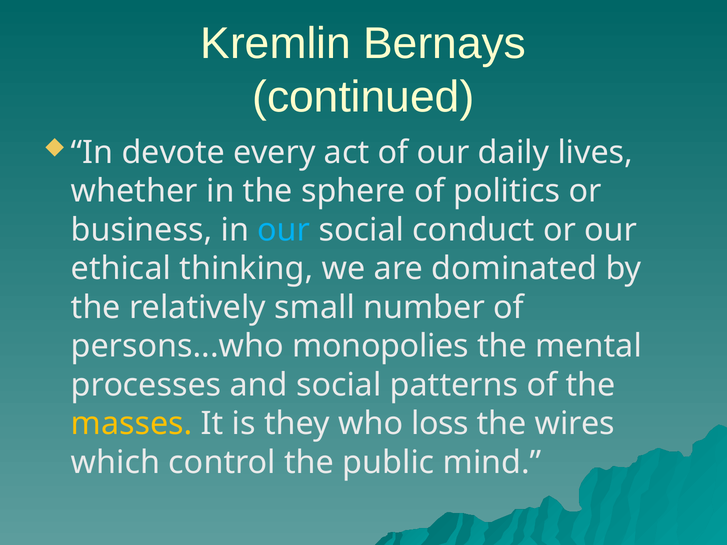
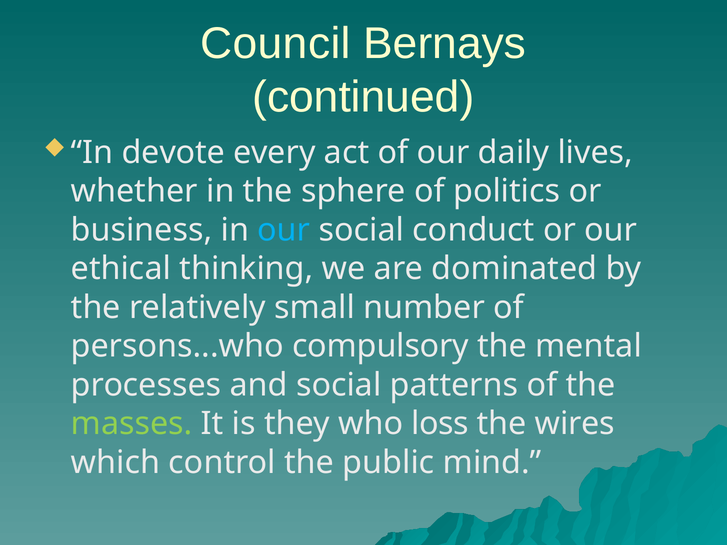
Kremlin: Kremlin -> Council
monopolies: monopolies -> compulsory
masses colour: yellow -> light green
